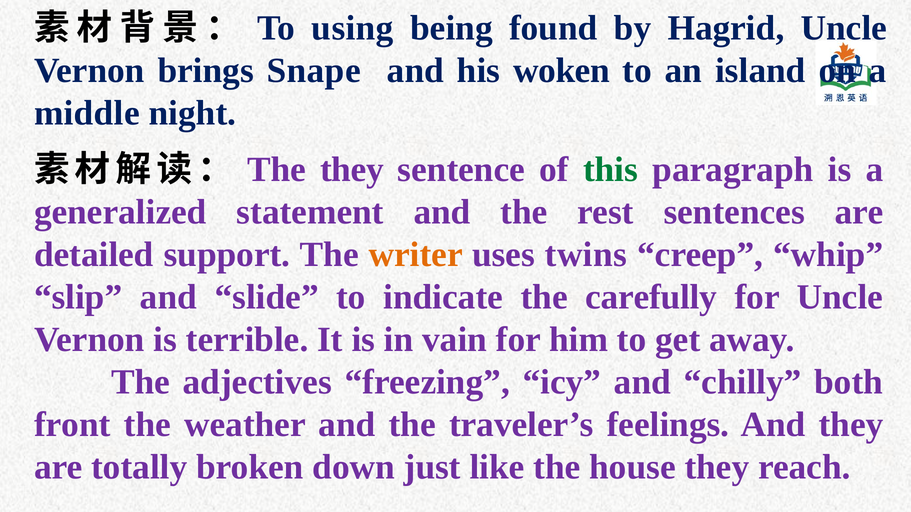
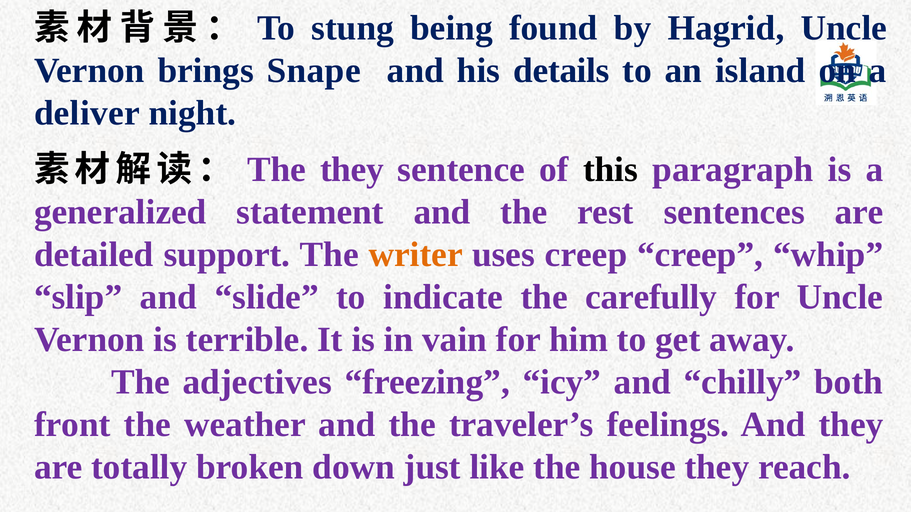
using: using -> stung
woken: woken -> details
middle: middle -> deliver
this colour: green -> black
uses twins: twins -> creep
